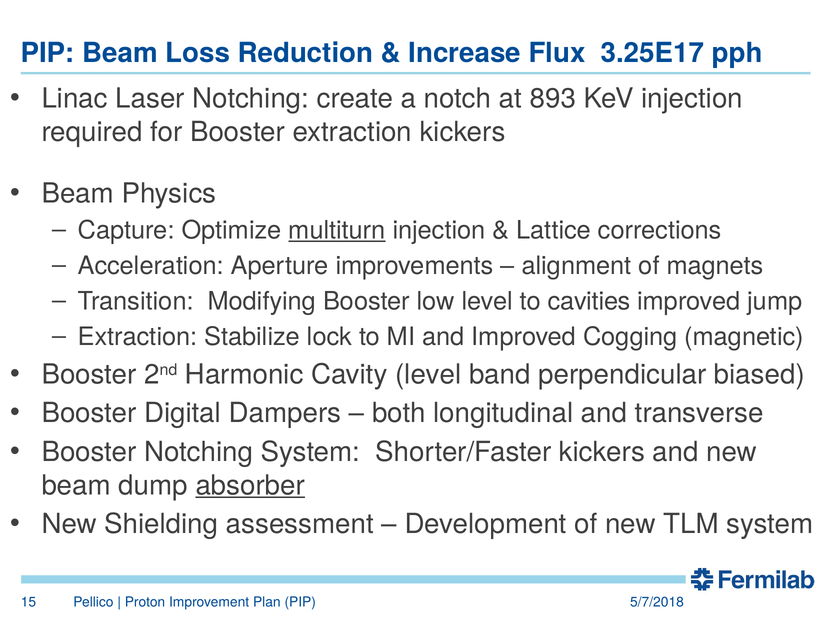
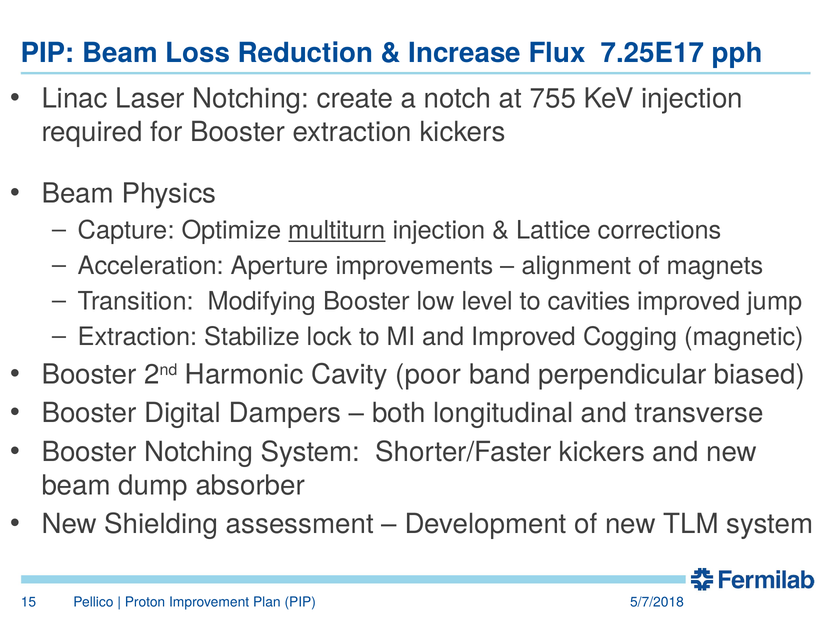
3.25E17: 3.25E17 -> 7.25E17
893: 893 -> 755
Cavity level: level -> poor
absorber underline: present -> none
